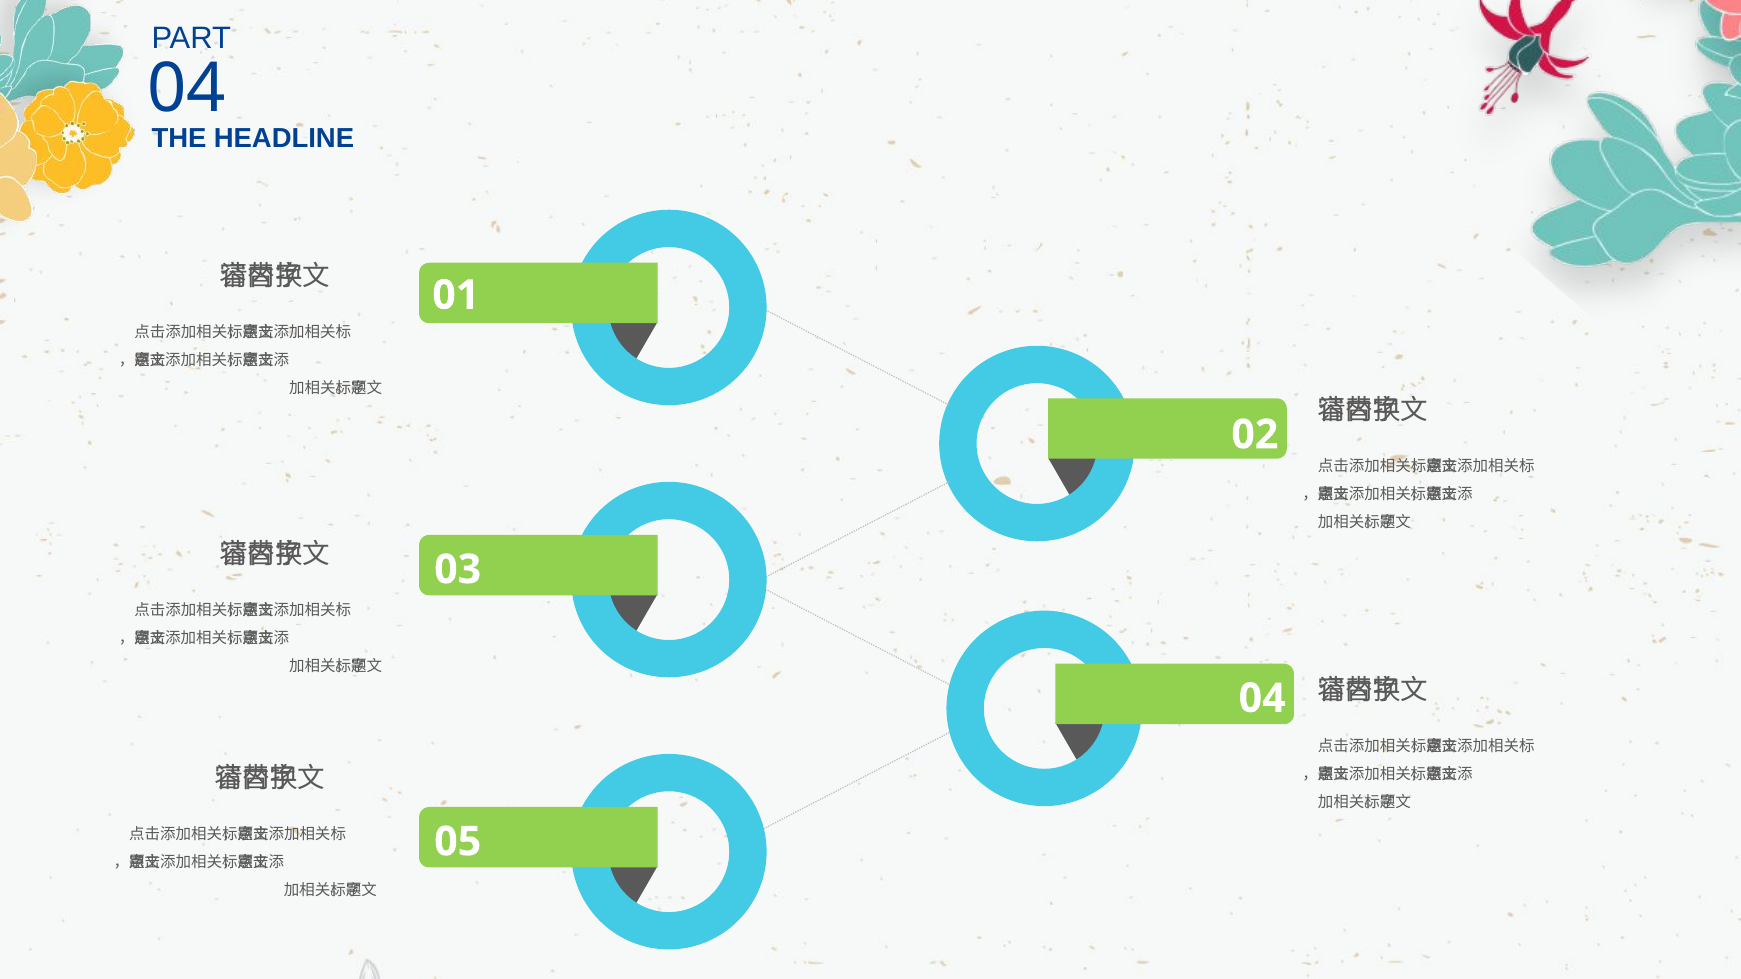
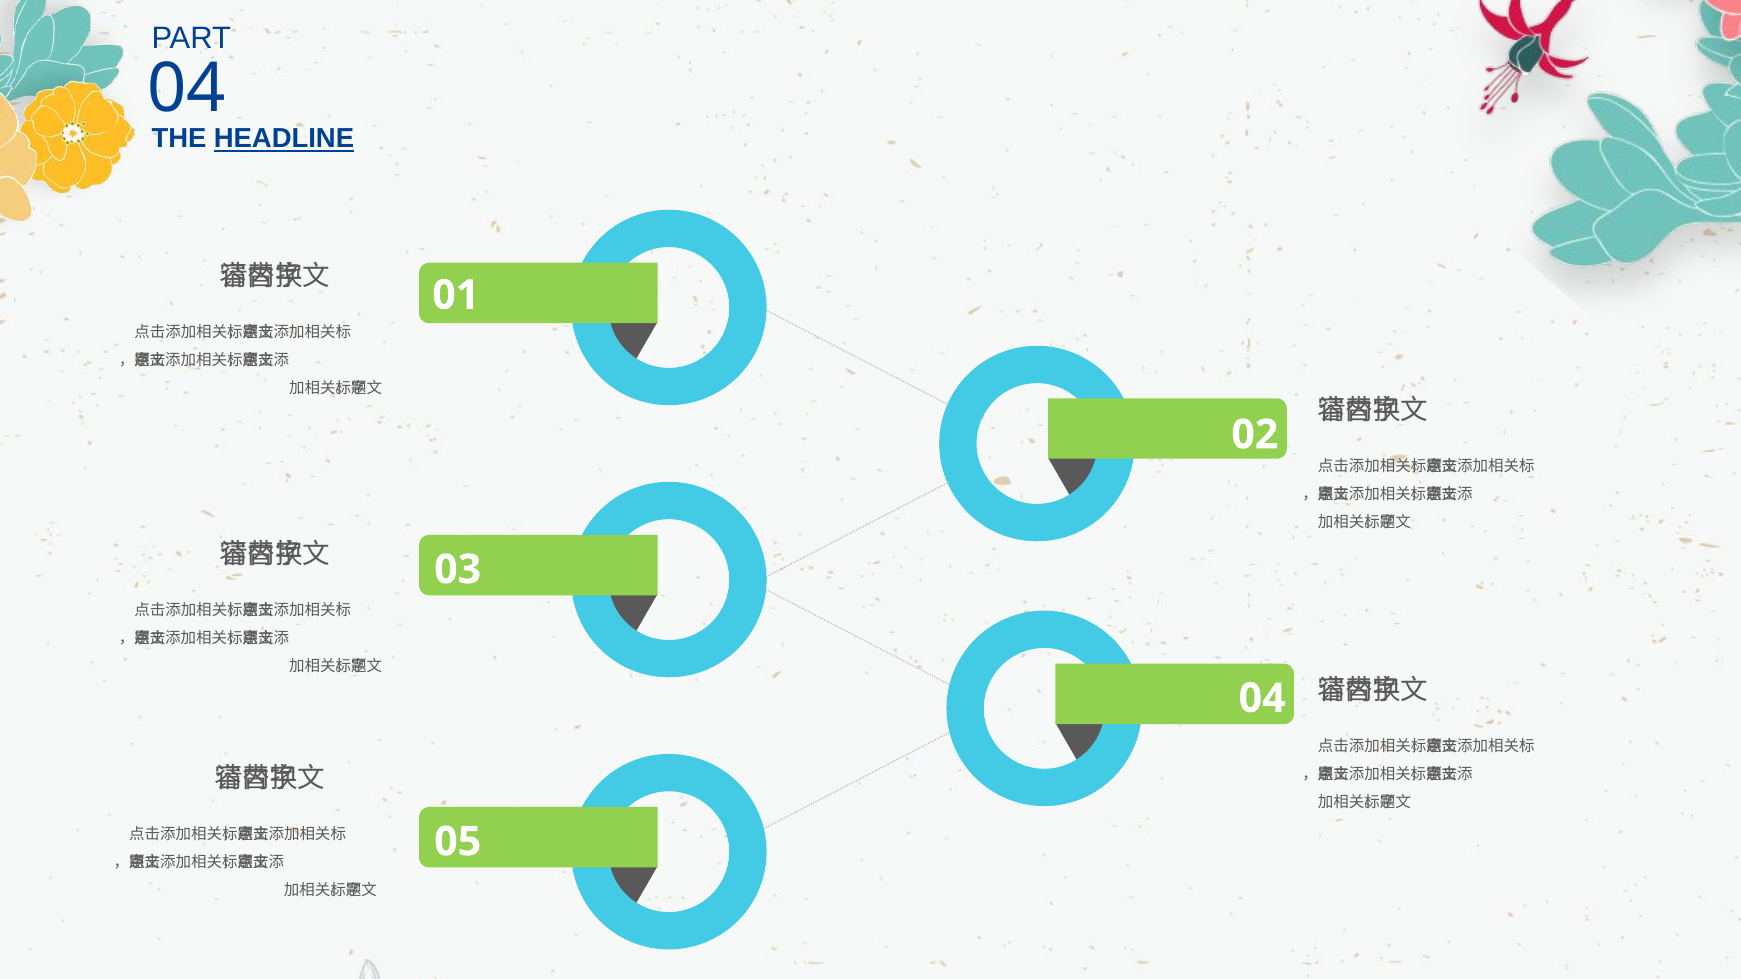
HEADLINE underline: none -> present
